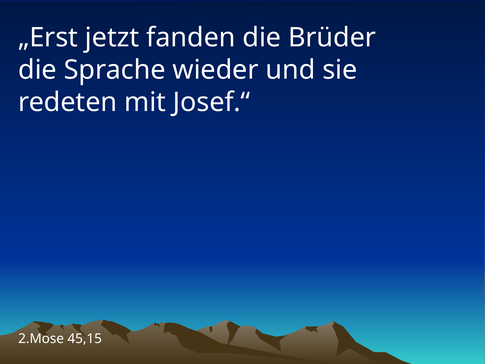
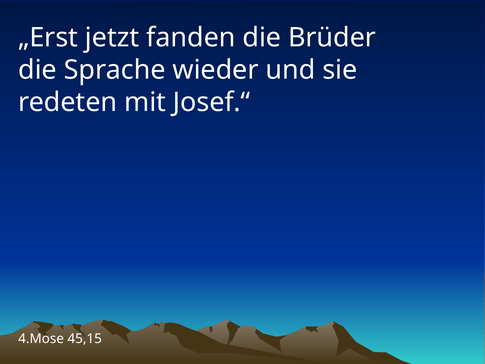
2.Mose: 2.Mose -> 4.Mose
